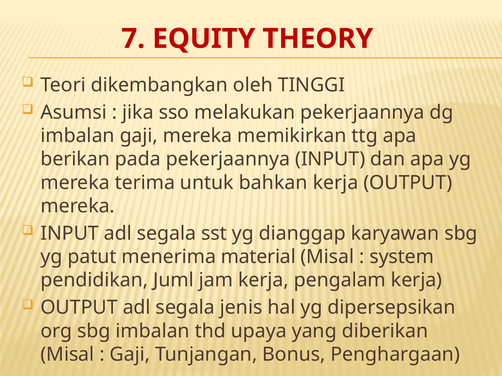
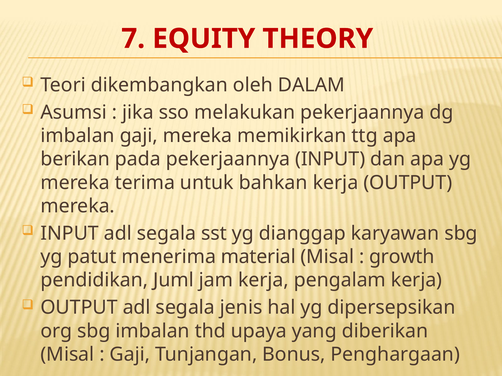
TINGGI: TINGGI -> DALAM
system: system -> growth
